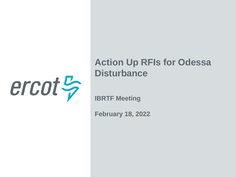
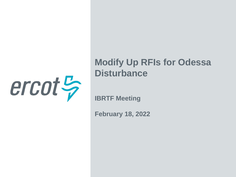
Action: Action -> Modify
